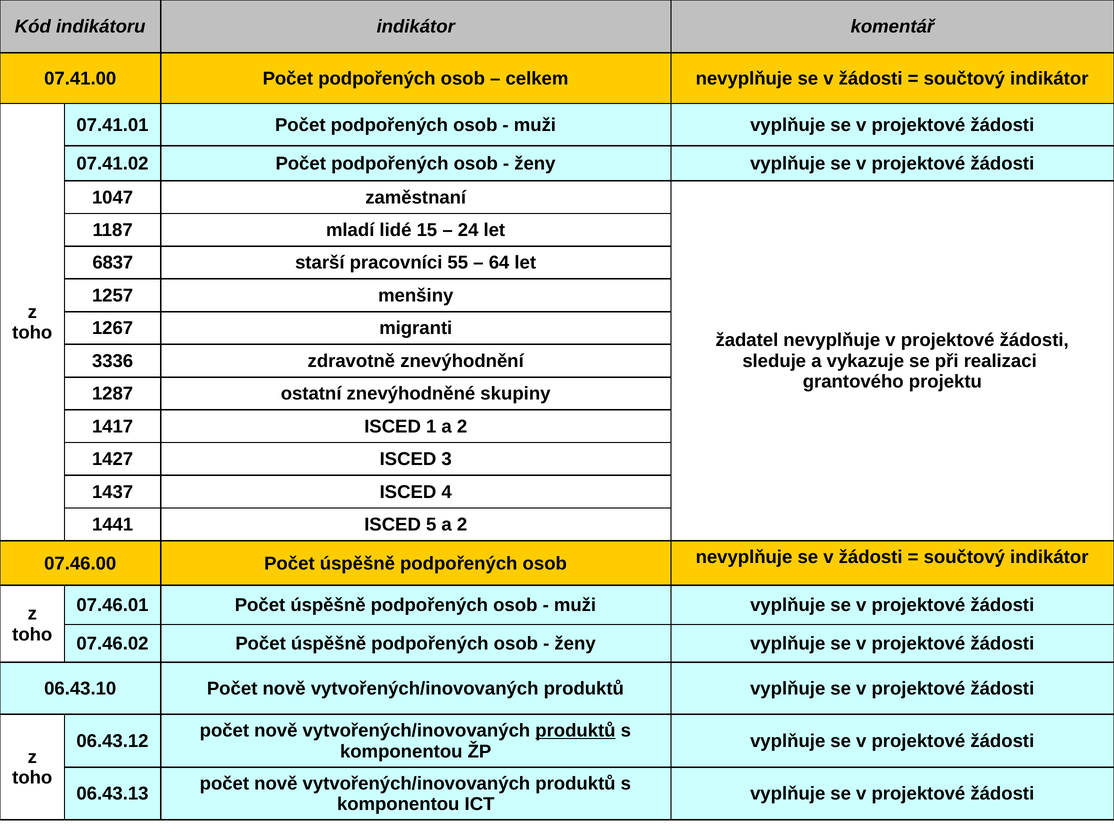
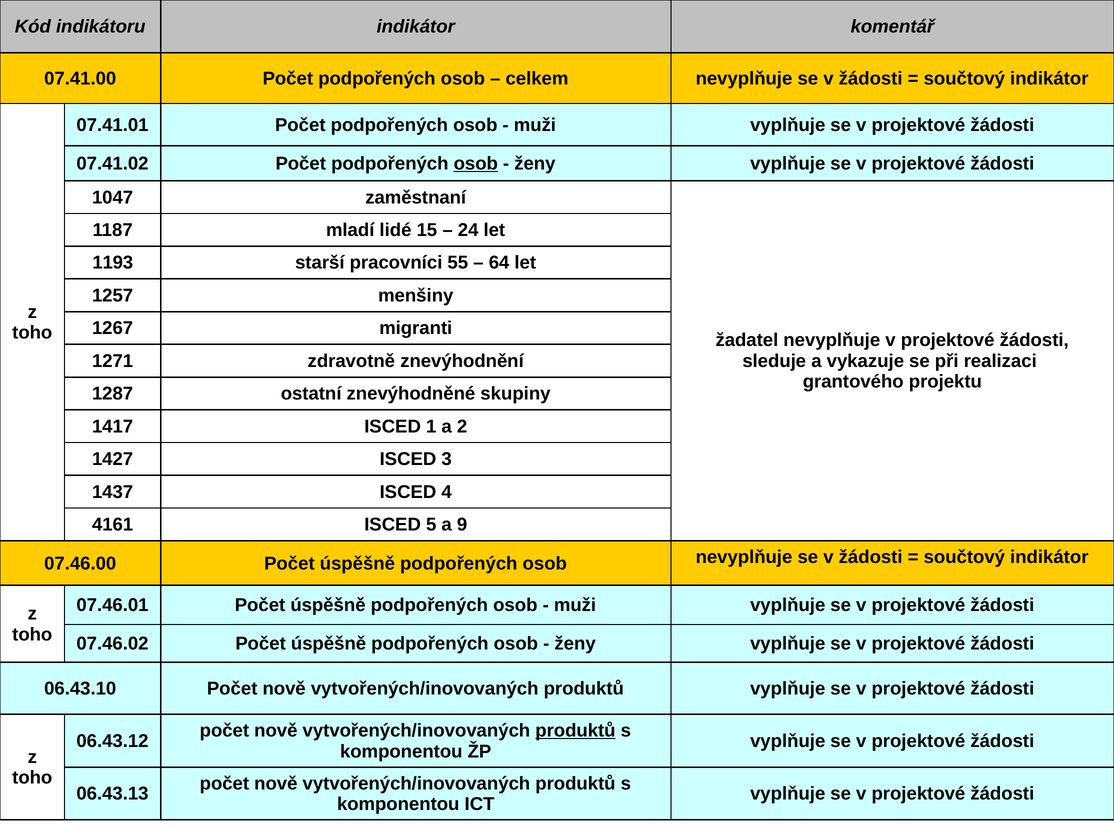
osob at (476, 164) underline: none -> present
6837: 6837 -> 1193
3336: 3336 -> 1271
1441: 1441 -> 4161
5 a 2: 2 -> 9
